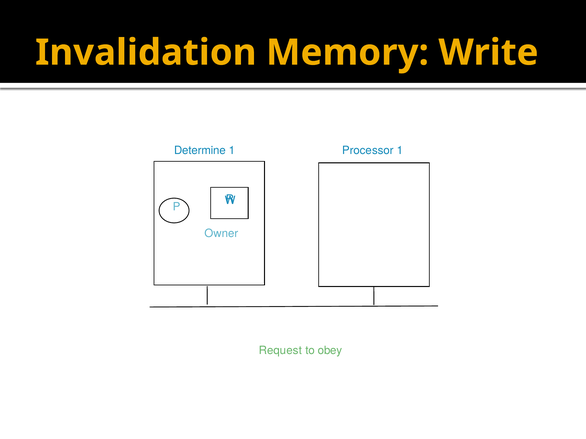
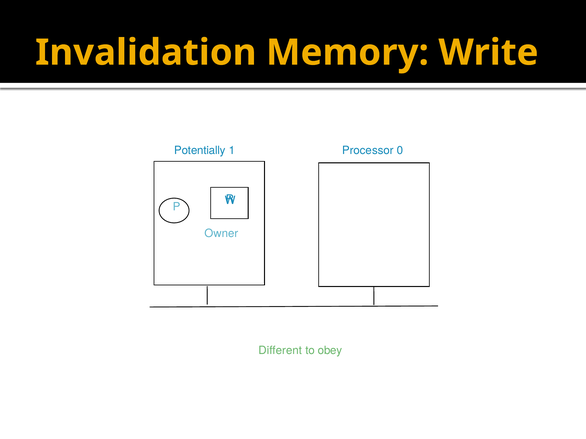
Determine: Determine -> Potentially
Processor 1: 1 -> 0
Request: Request -> Different
